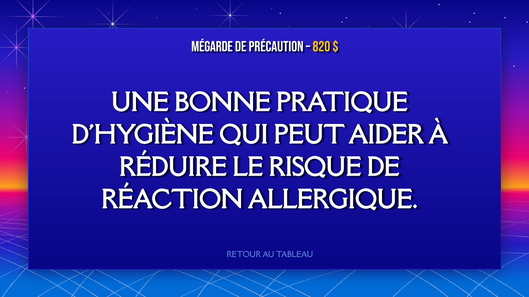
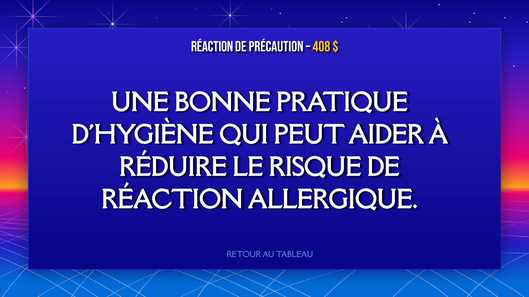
MÉGARDE at (212, 47): MÉGARDE -> RÉACTION
820: 820 -> 408
